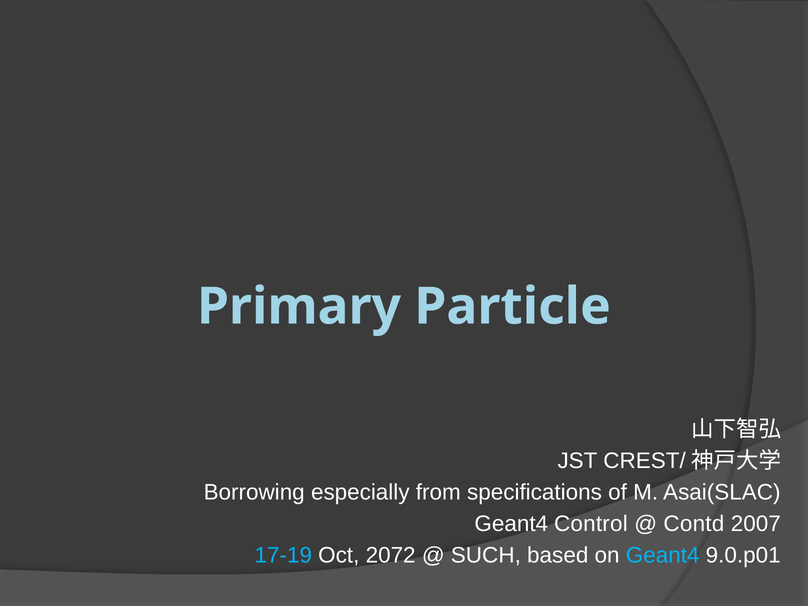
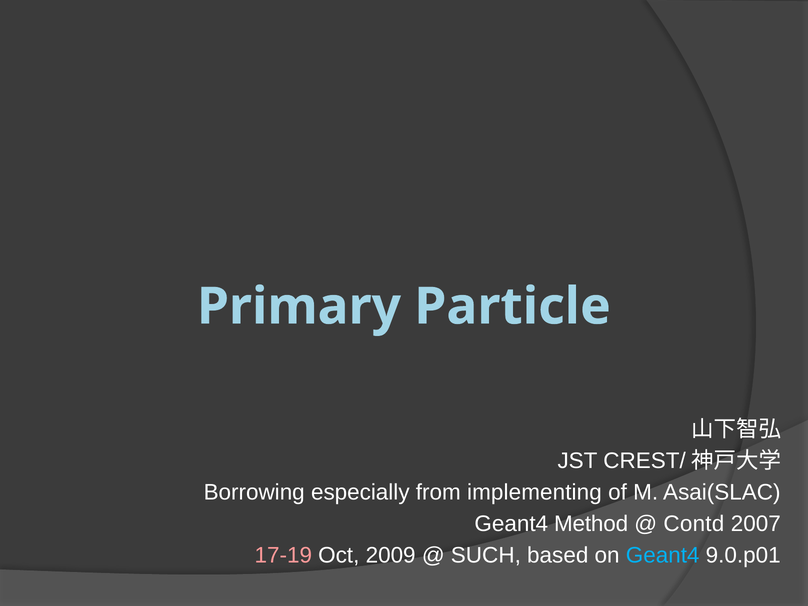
specifications: specifications -> implementing
Control: Control -> Method
17-19 colour: light blue -> pink
2072: 2072 -> 2009
